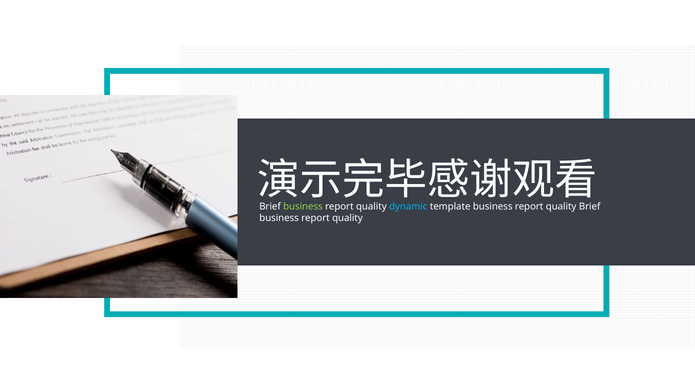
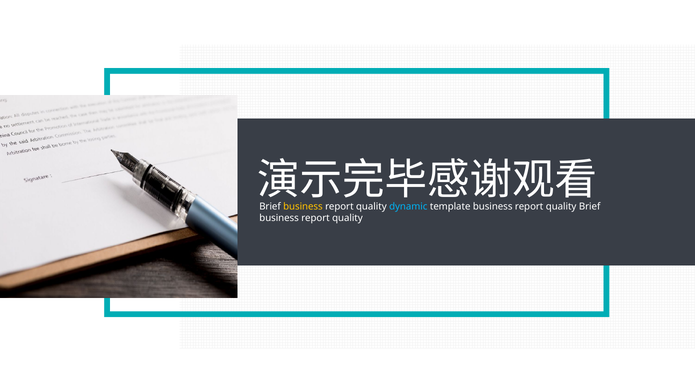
business at (303, 206) colour: light green -> yellow
